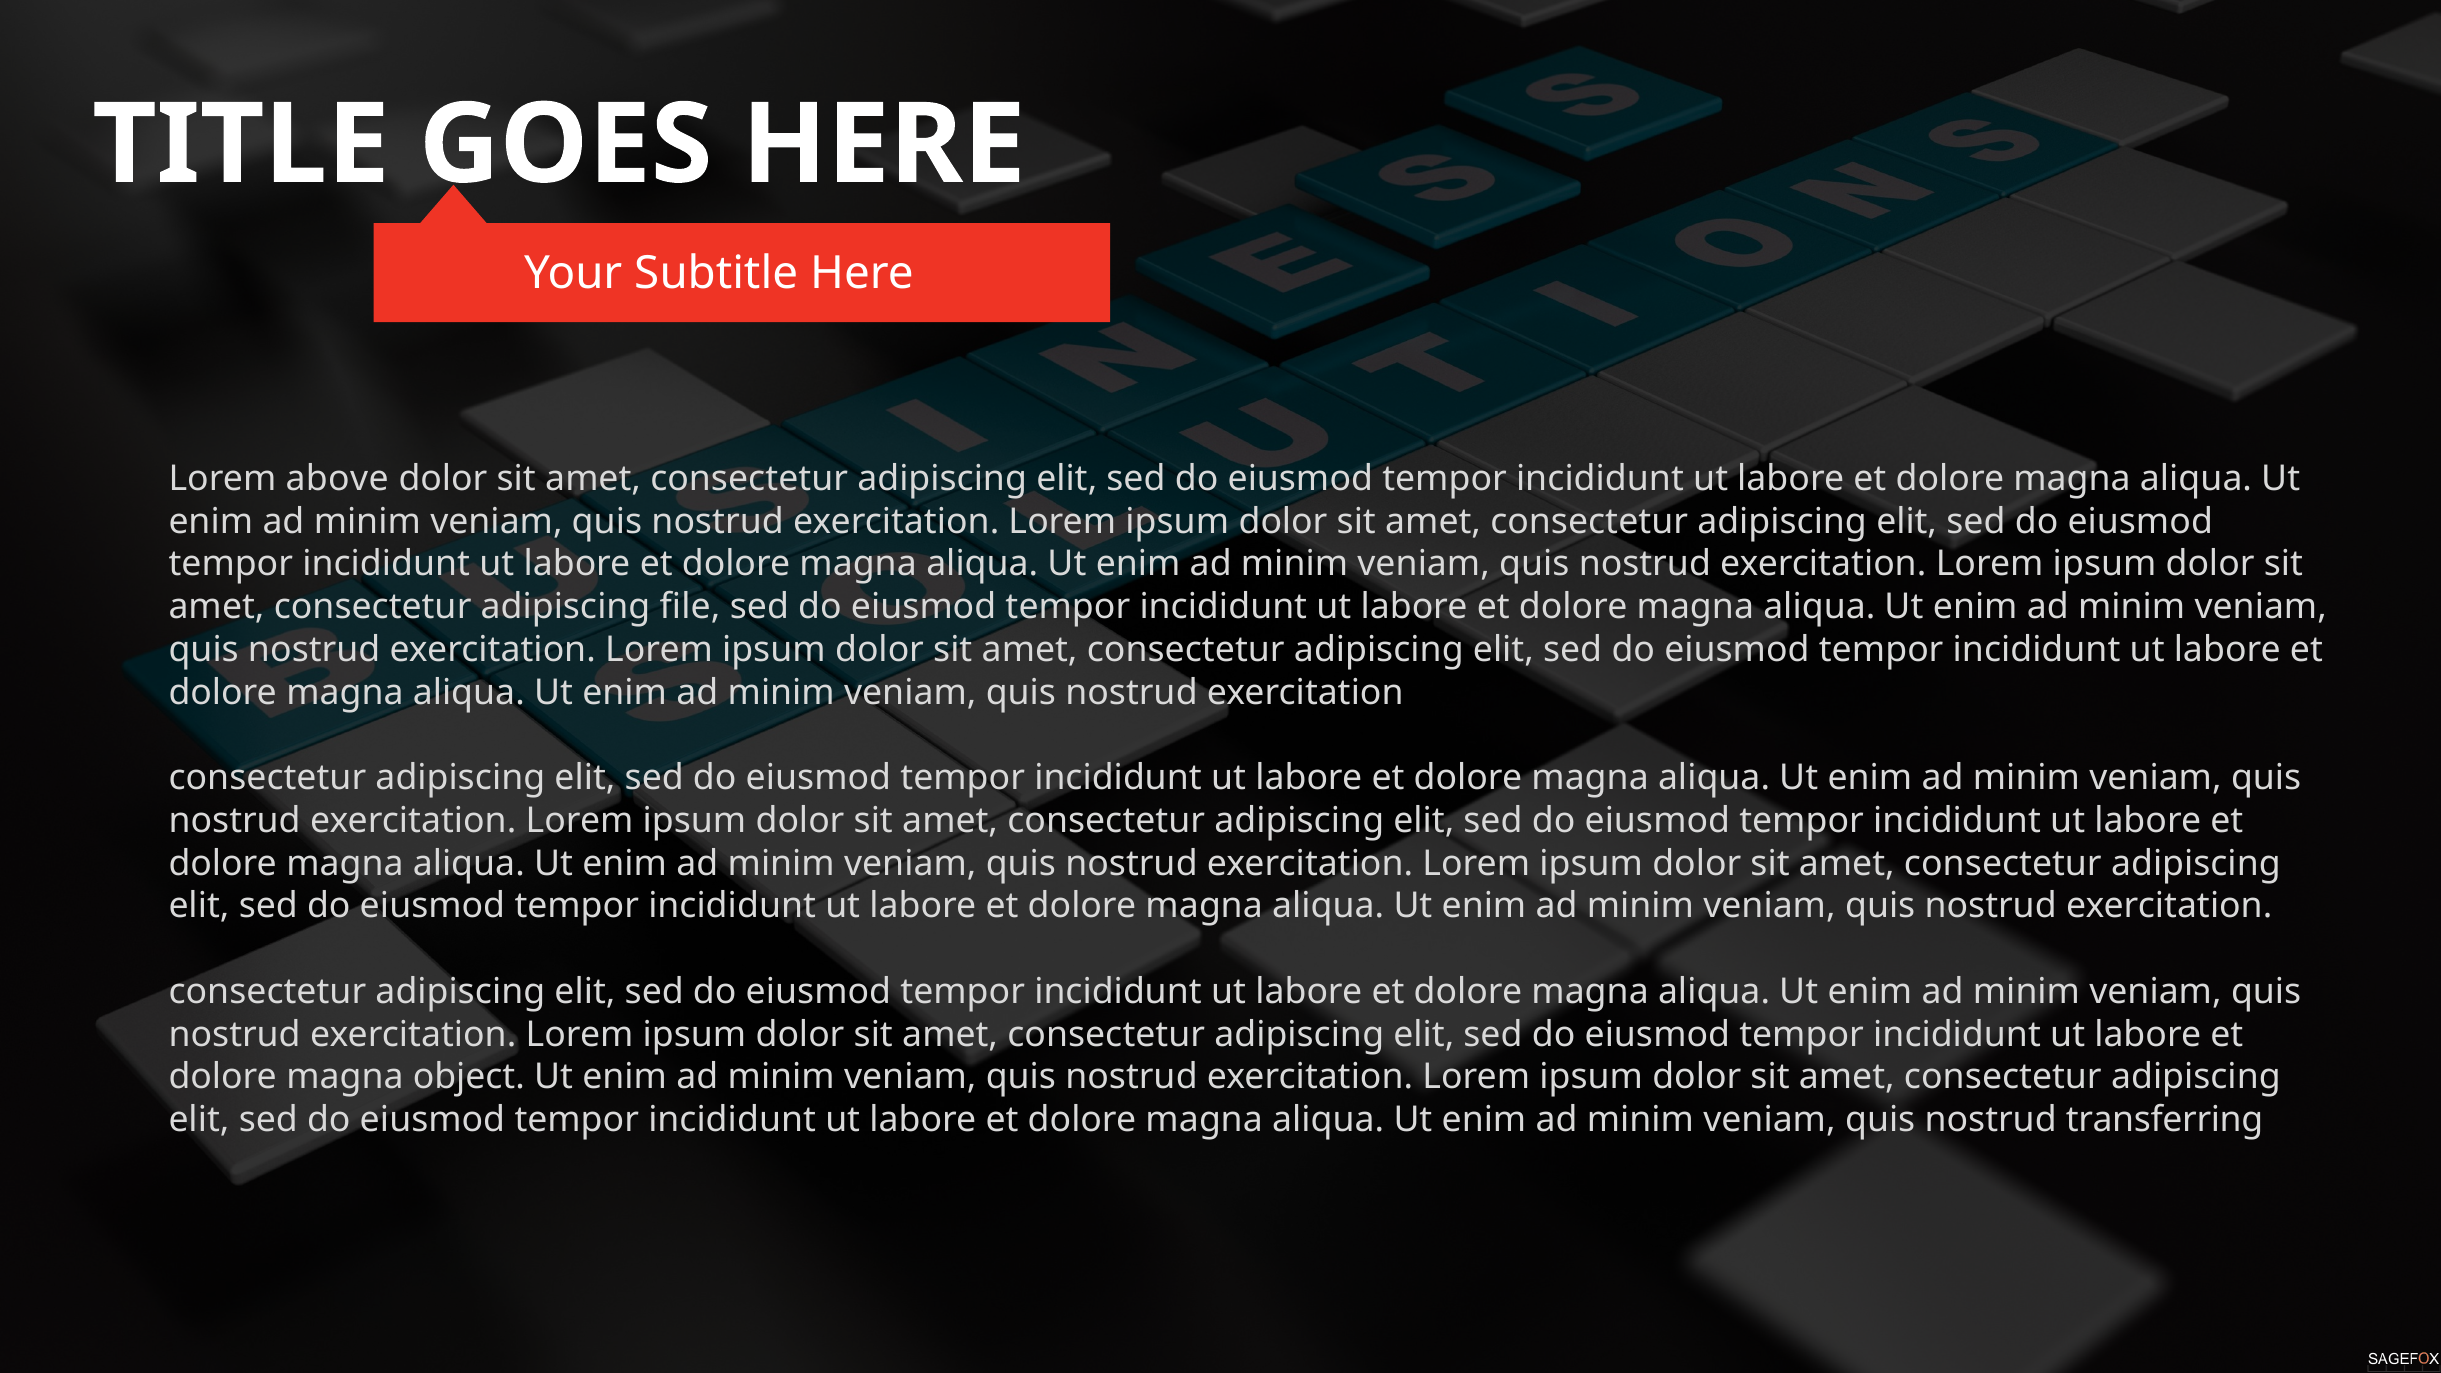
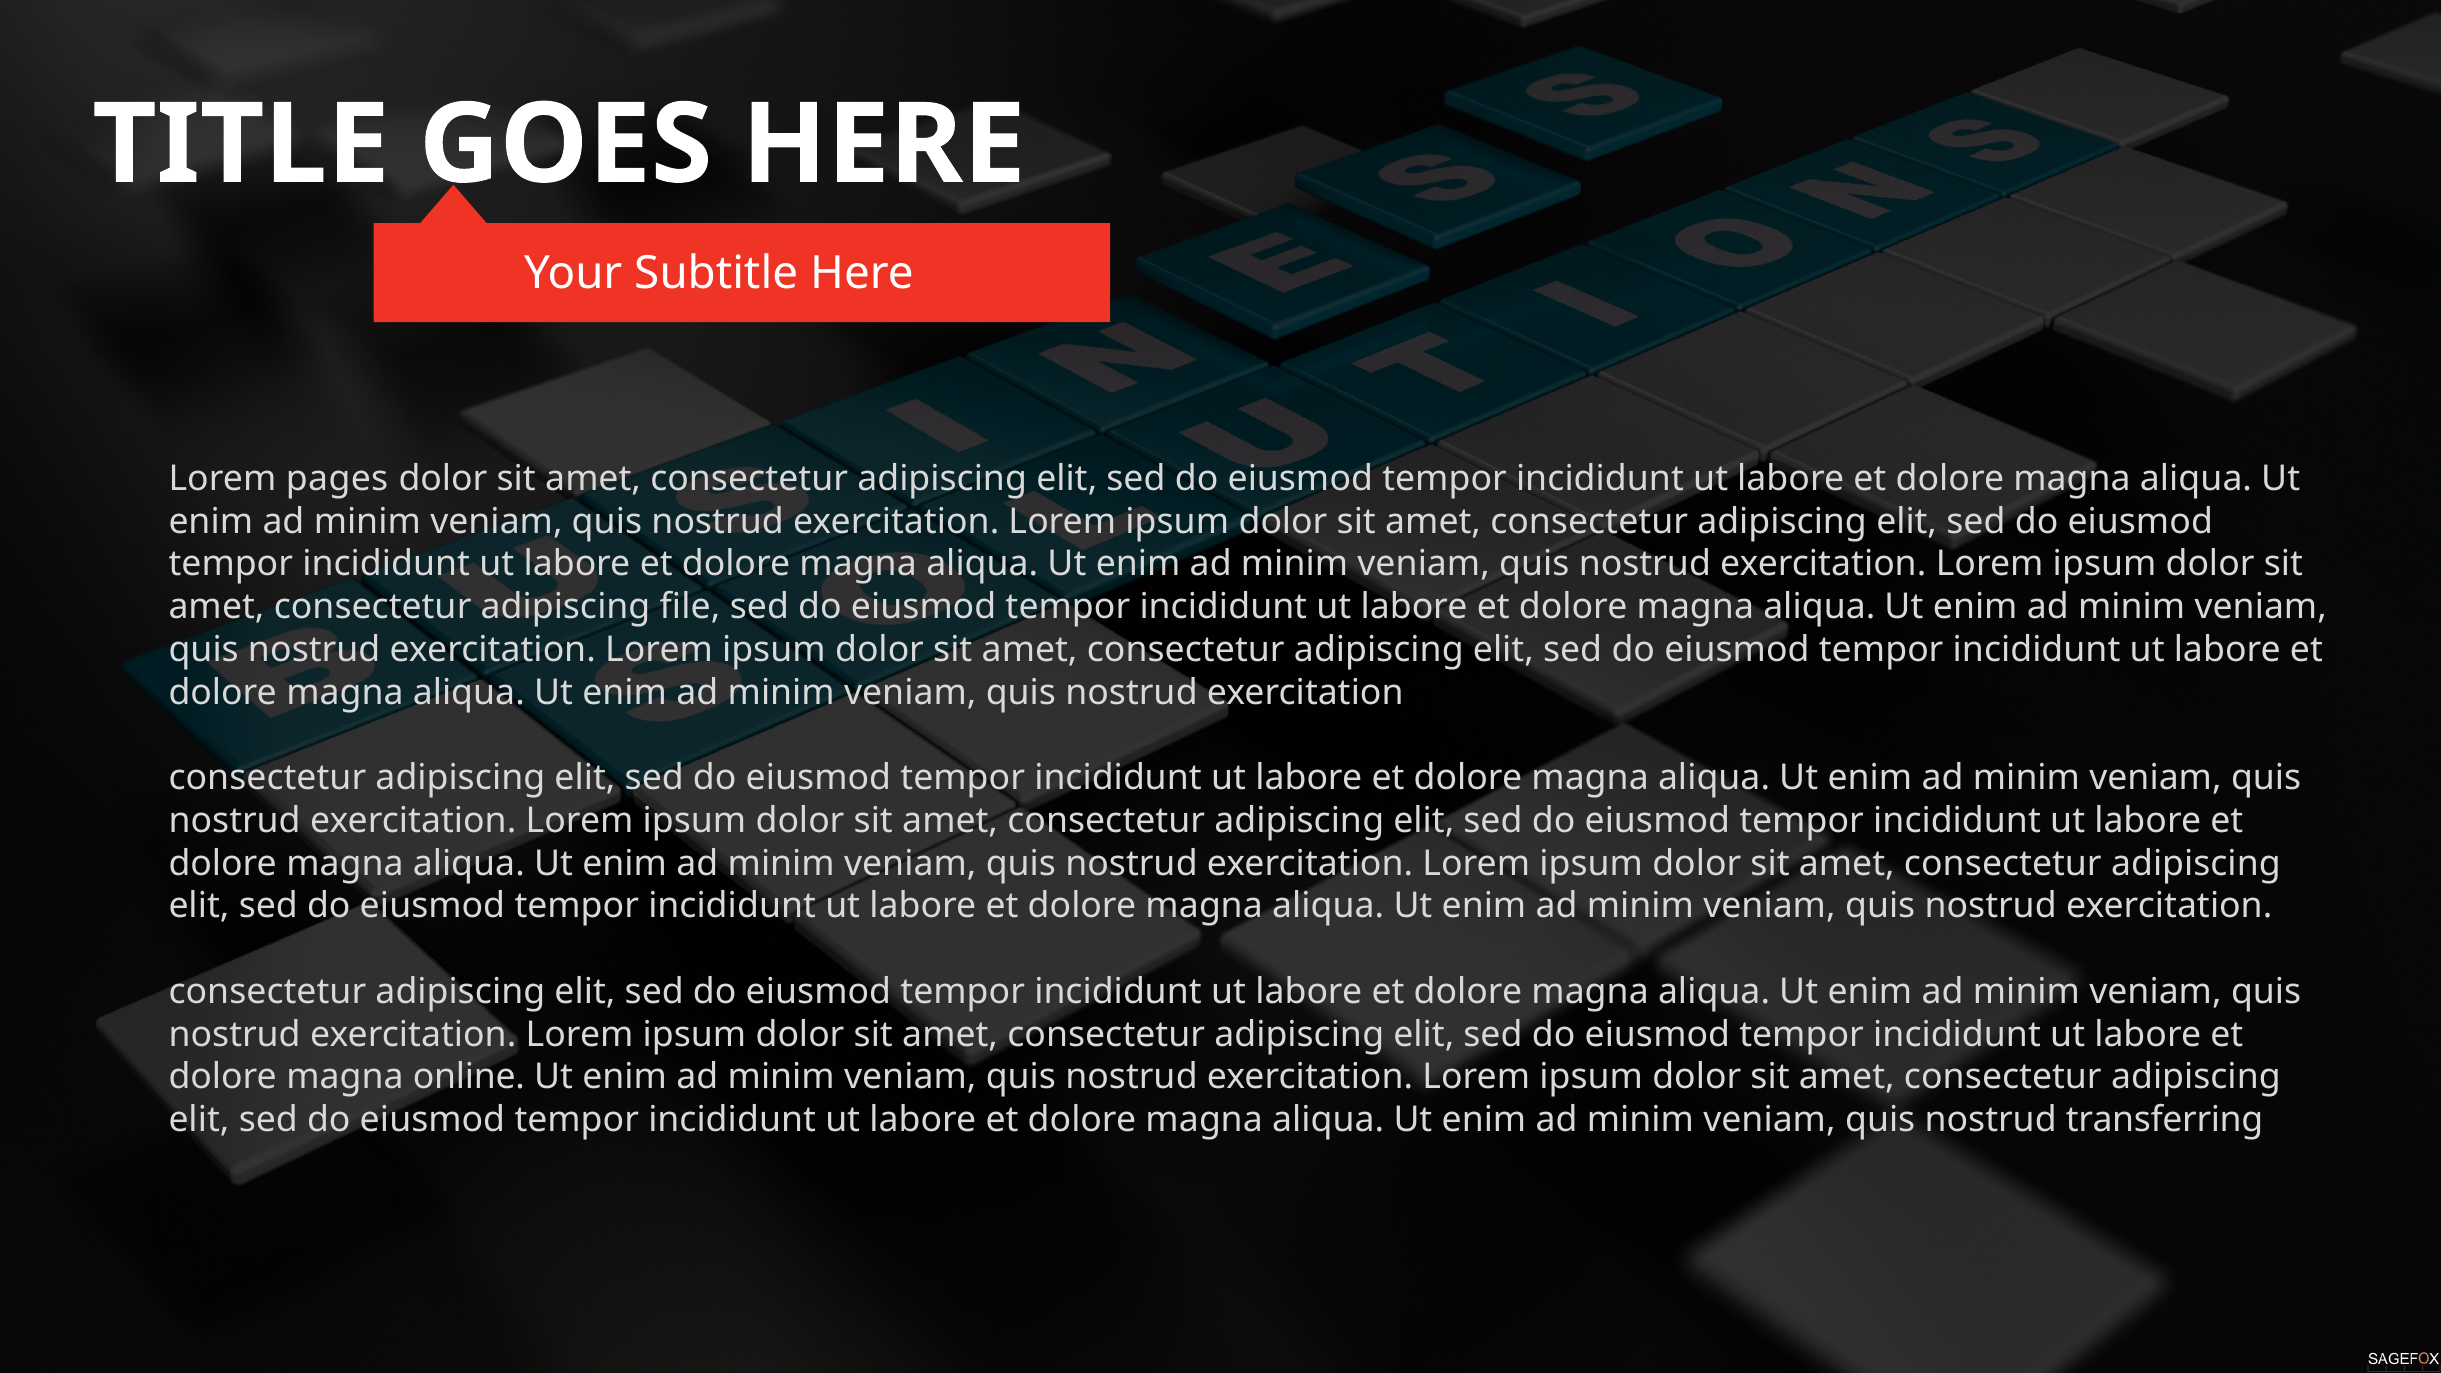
above: above -> pages
object: object -> online
